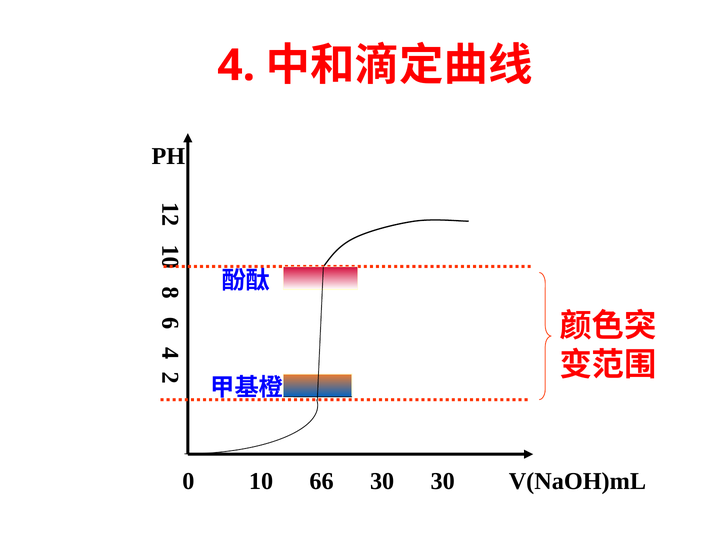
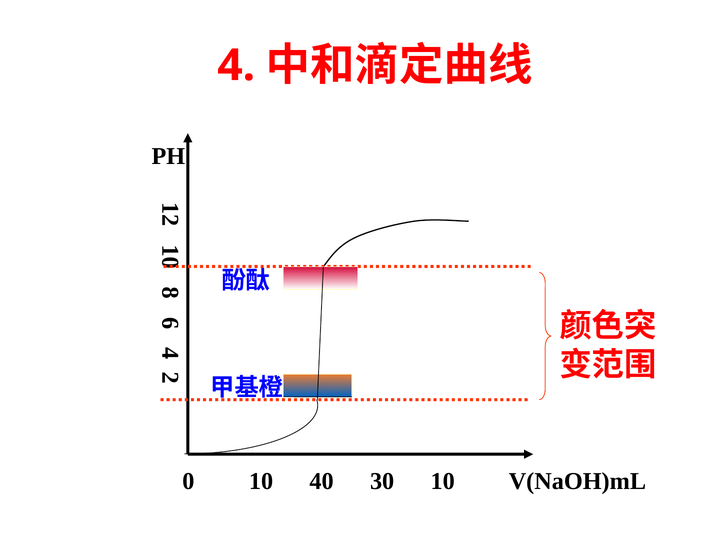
66: 66 -> 40
30 30: 30 -> 10
